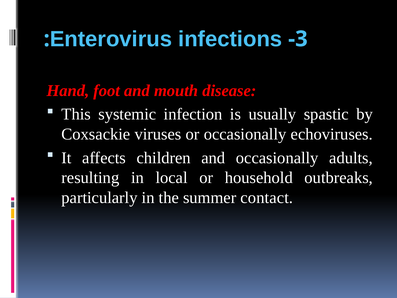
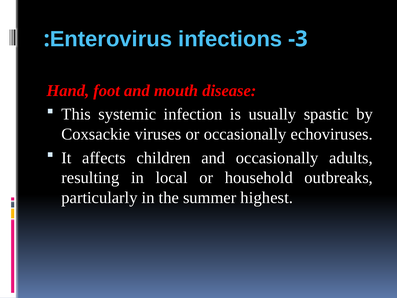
contact: contact -> highest
